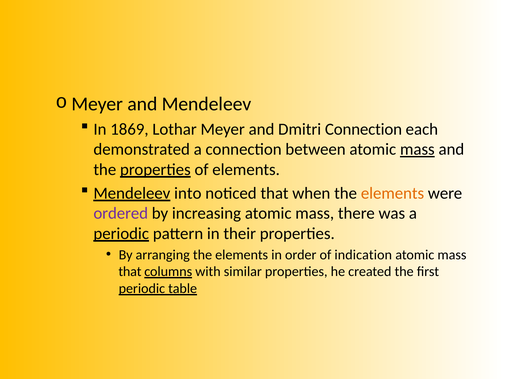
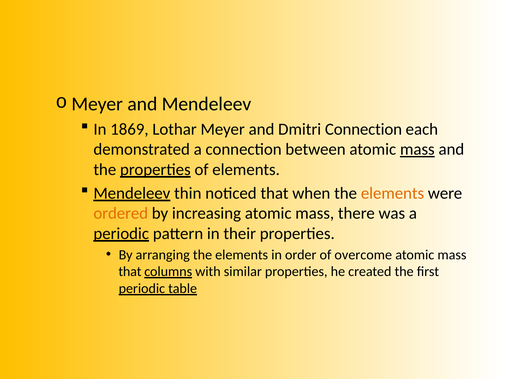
into: into -> thin
ordered colour: purple -> orange
indication: indication -> overcome
